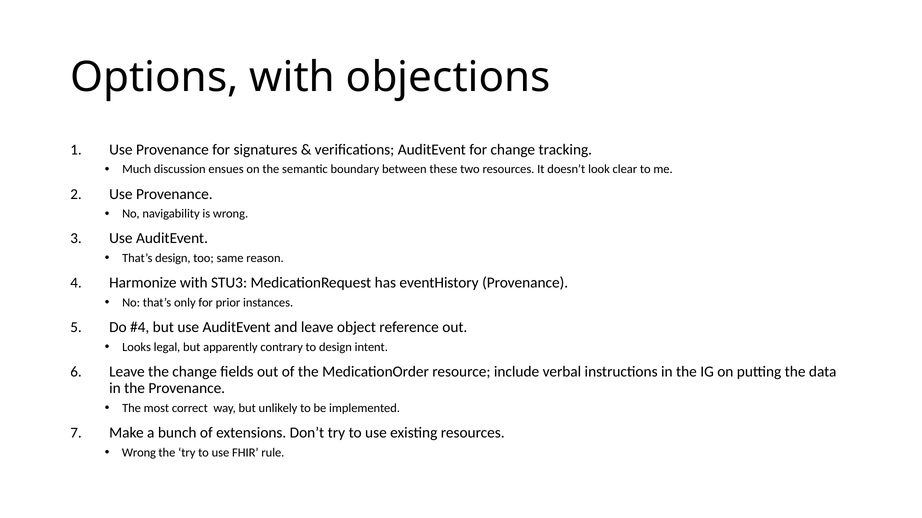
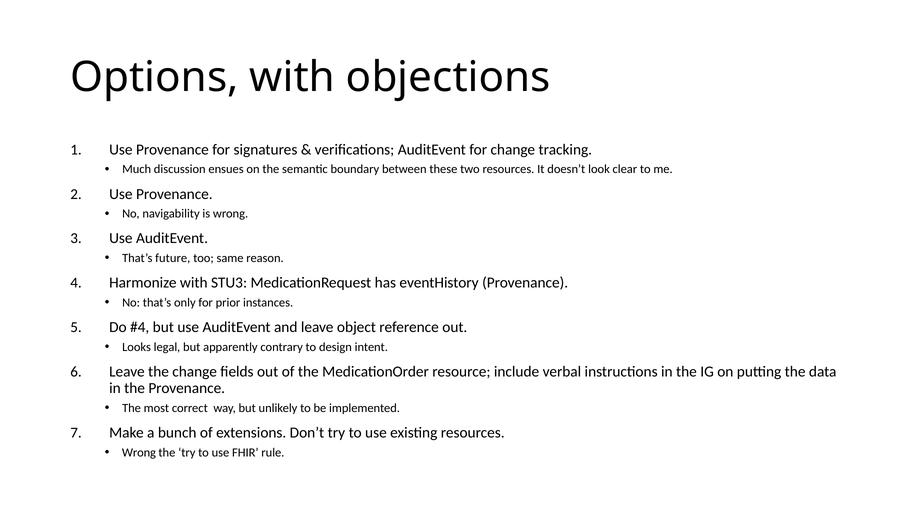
That’s design: design -> future
